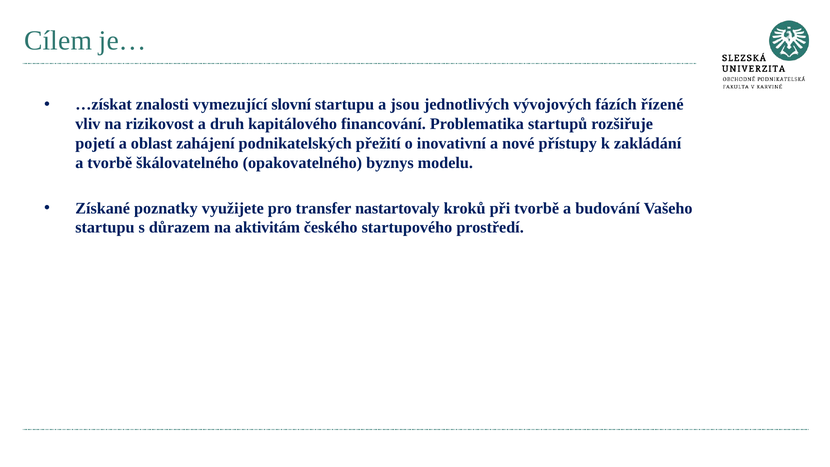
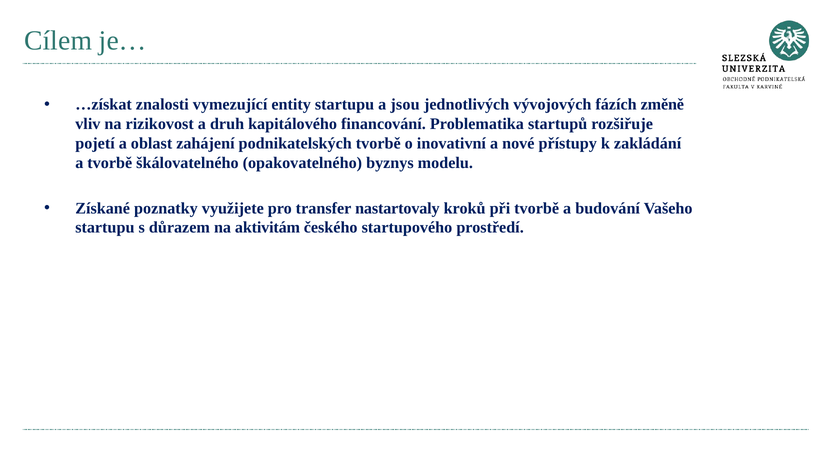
slovní: slovní -> entity
řízené: řízené -> změně
podnikatelských přežití: přežití -> tvorbě
